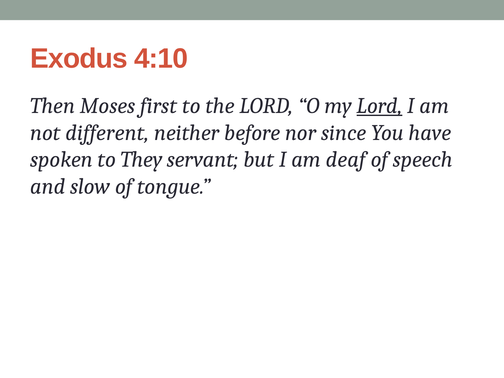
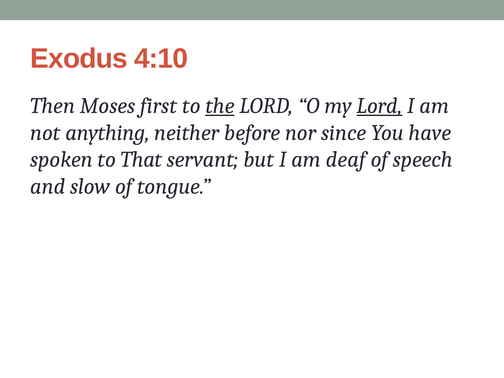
the underline: none -> present
different: different -> anything
They: They -> That
